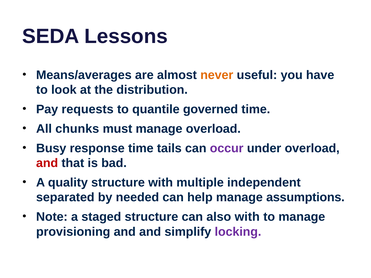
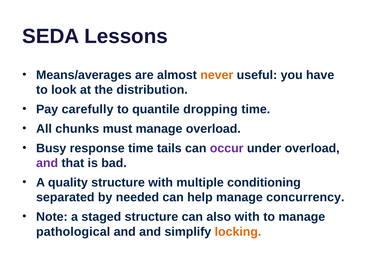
requests: requests -> carefully
governed: governed -> dropping
and at (47, 163) colour: red -> purple
independent: independent -> conditioning
assumptions: assumptions -> concurrency
provisioning: provisioning -> pathological
locking colour: purple -> orange
